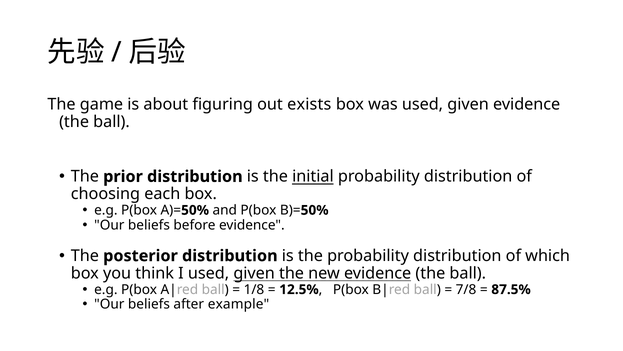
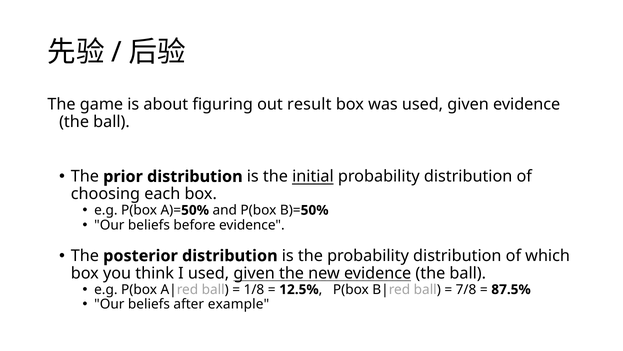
exists: exists -> result
